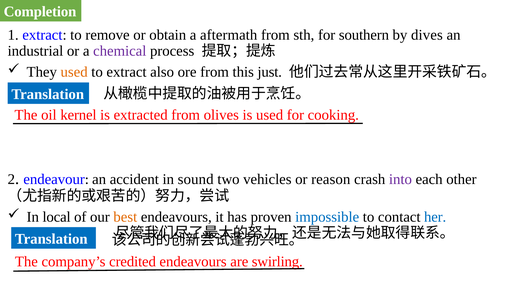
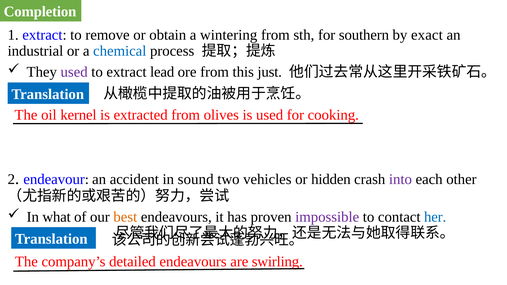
aftermath: aftermath -> wintering
dives: dives -> exact
chemical colour: purple -> blue
used at (74, 72) colour: orange -> purple
also: also -> lead
reason: reason -> hidden
local: local -> what
impossible colour: blue -> purple
credited: credited -> detailed
